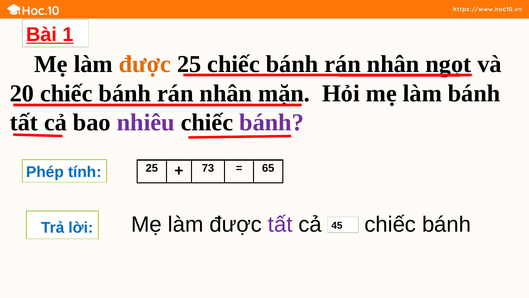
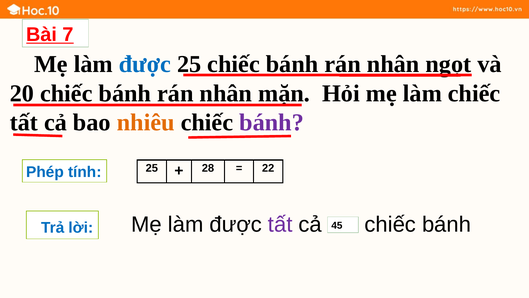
1: 1 -> 7
được at (145, 64) colour: orange -> blue
làm bánh: bánh -> chiếc
nhiêu colour: purple -> orange
73: 73 -> 28
65: 65 -> 22
